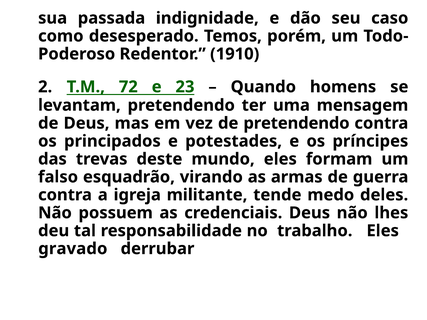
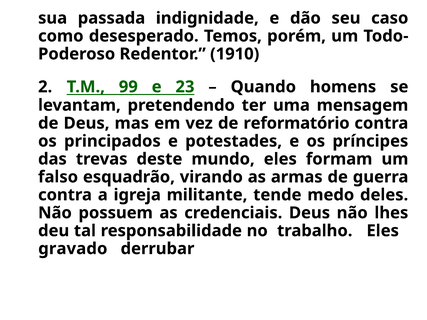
72: 72 -> 99
de pretendendo: pretendendo -> reformatório
